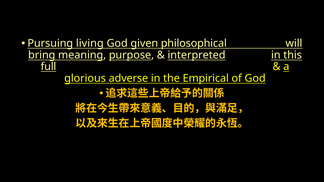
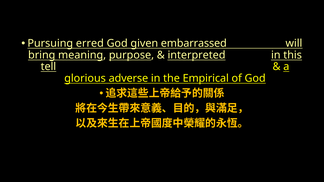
living: living -> erred
philosophical: philosophical -> embarrassed
full: full -> tell
